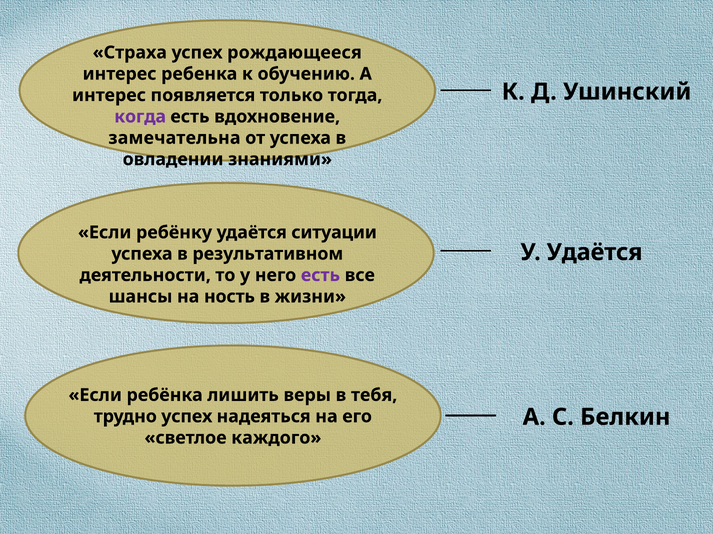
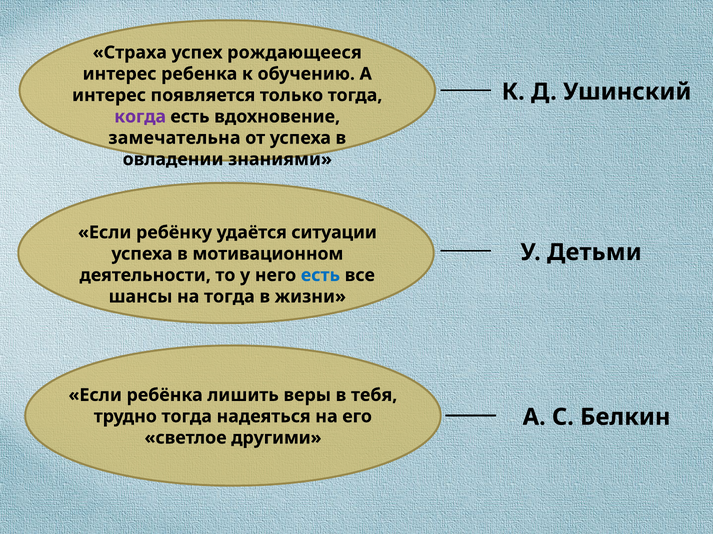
У Удаётся: Удаётся -> Детьми
результативном: результативном -> мотивационном
есть at (320, 276) colour: purple -> blue
на ность: ность -> тогда
трудно успех: успех -> тогда
каждого: каждого -> другими
